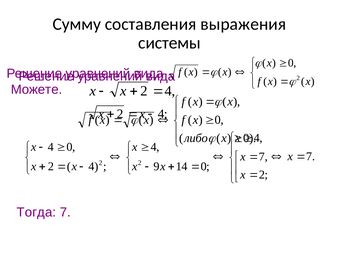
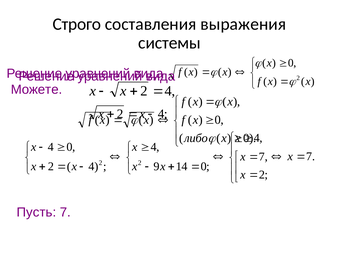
Сумму: Сумму -> Строго
Тогда: Тогда -> Пусть
